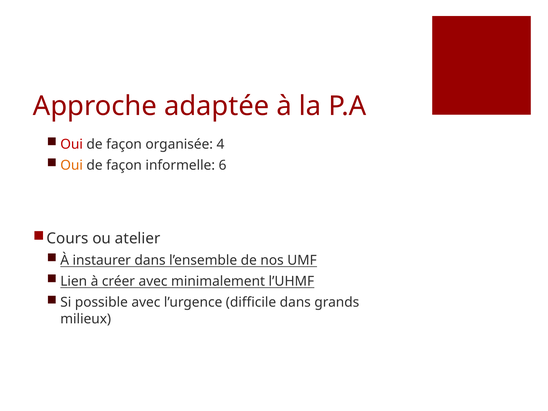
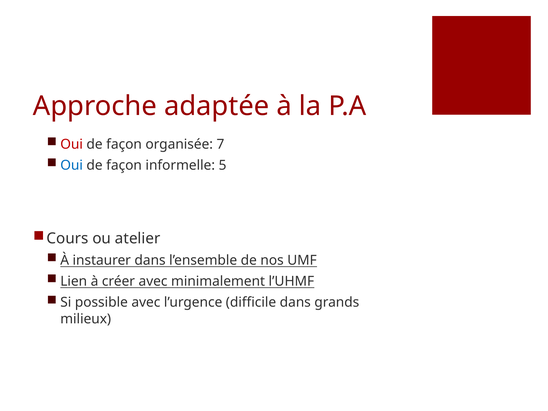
4: 4 -> 7
Oui at (72, 165) colour: orange -> blue
6: 6 -> 5
